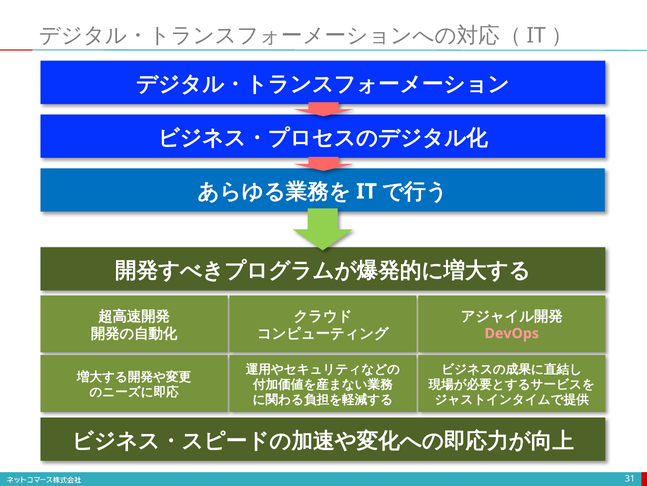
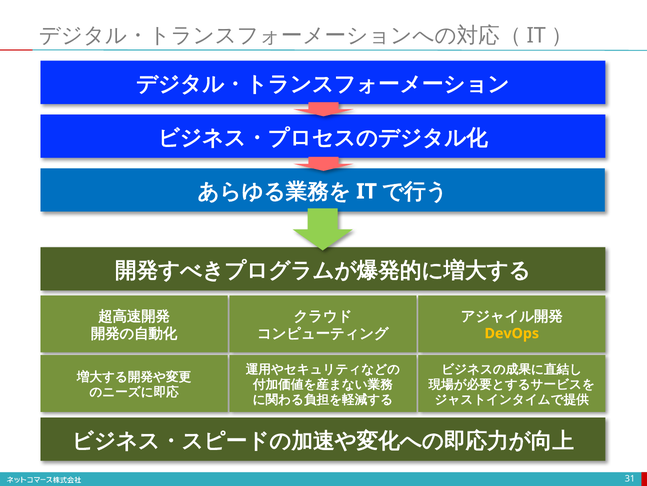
DevOps colour: pink -> yellow
